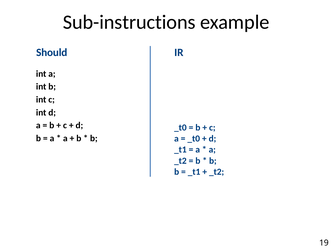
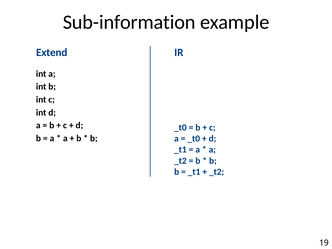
Sub-instructions: Sub-instructions -> Sub-information
Should: Should -> Extend
